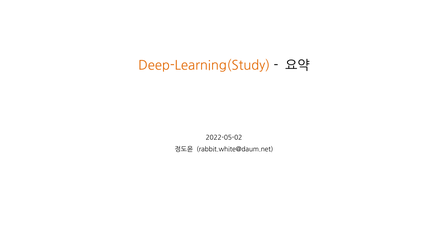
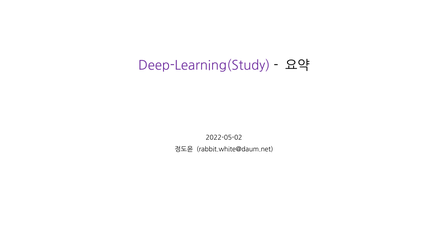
Deep-Learning(Study colour: orange -> purple
